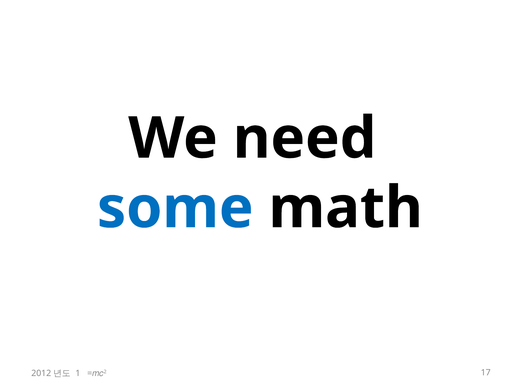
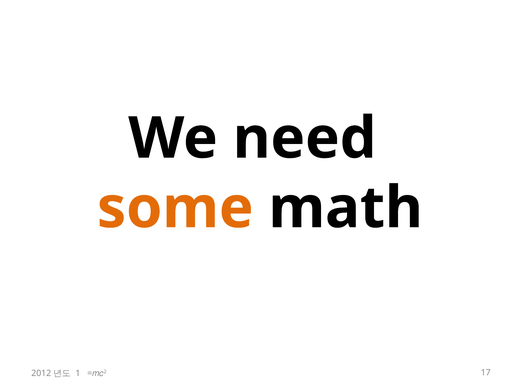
some colour: blue -> orange
